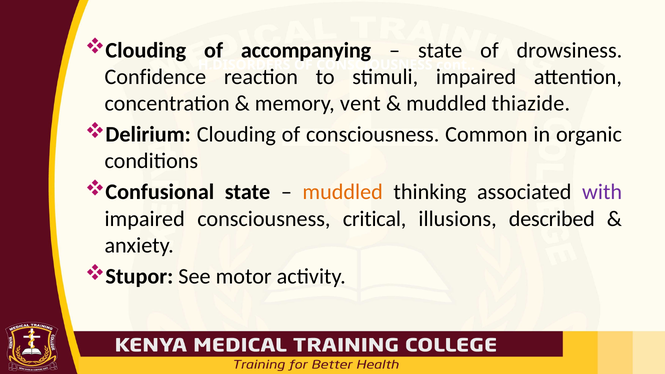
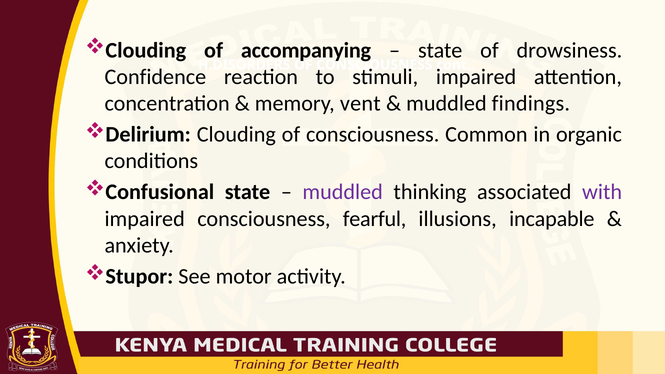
thiazide: thiazide -> findings
muddled at (343, 192) colour: orange -> purple
critical: critical -> fearful
described: described -> incapable
